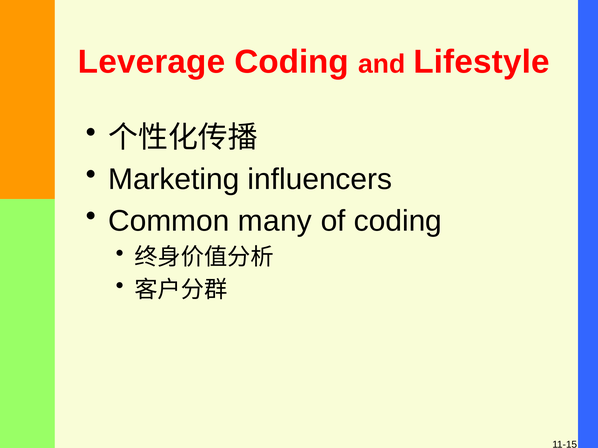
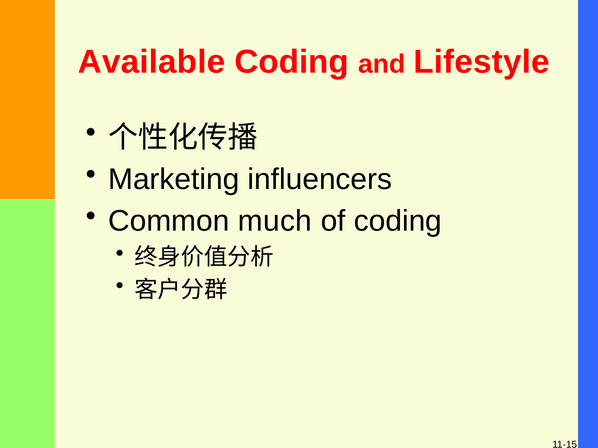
Leverage: Leverage -> Available
many: many -> much
